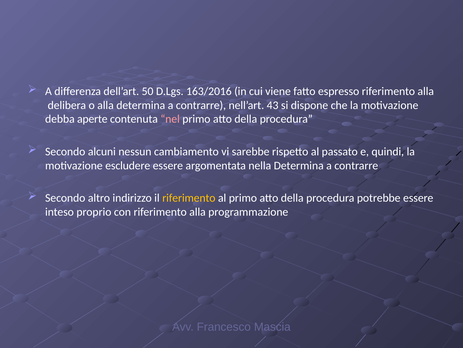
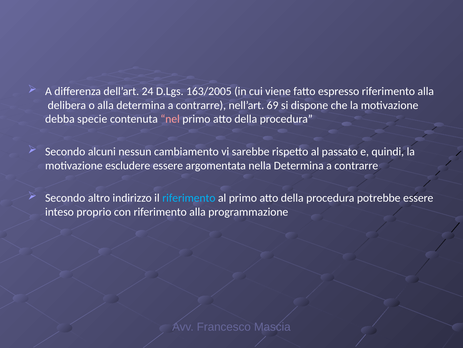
50: 50 -> 24
163/2016: 163/2016 -> 163/2005
43: 43 -> 69
aperte: aperte -> specie
riferimento at (189, 198) colour: yellow -> light blue
